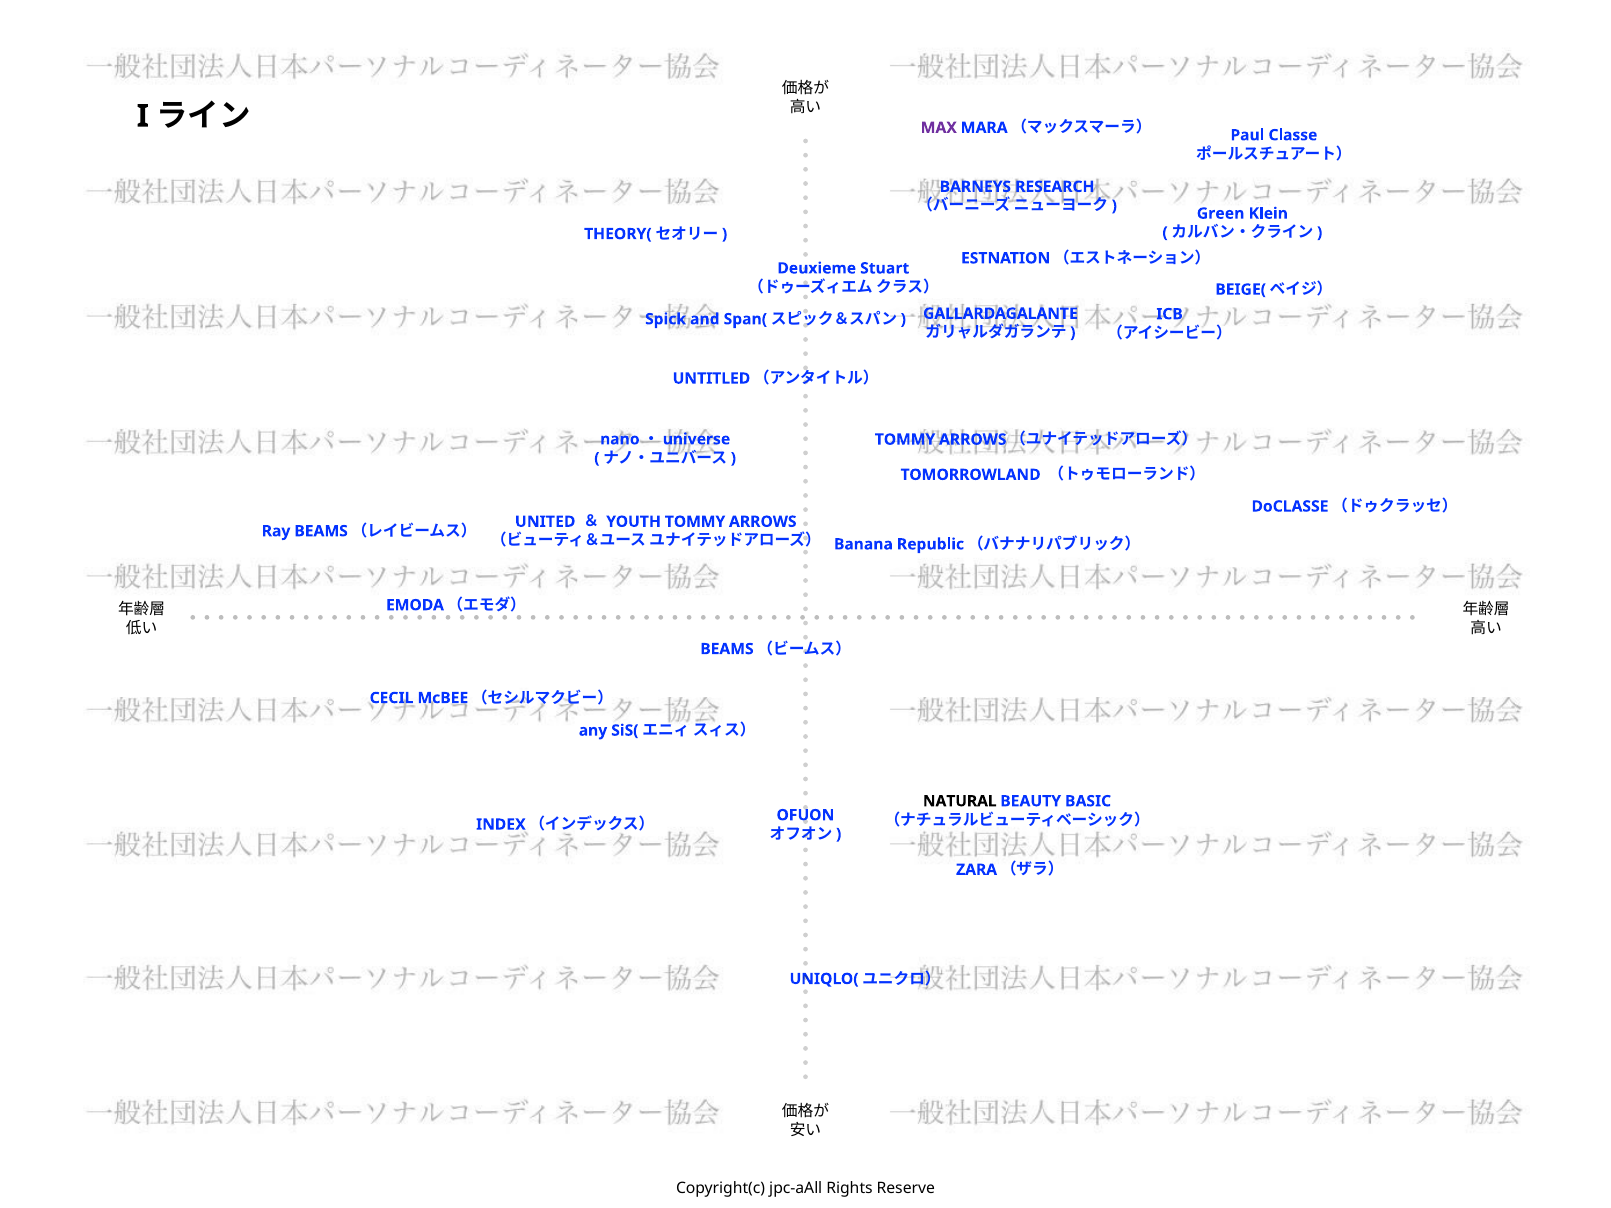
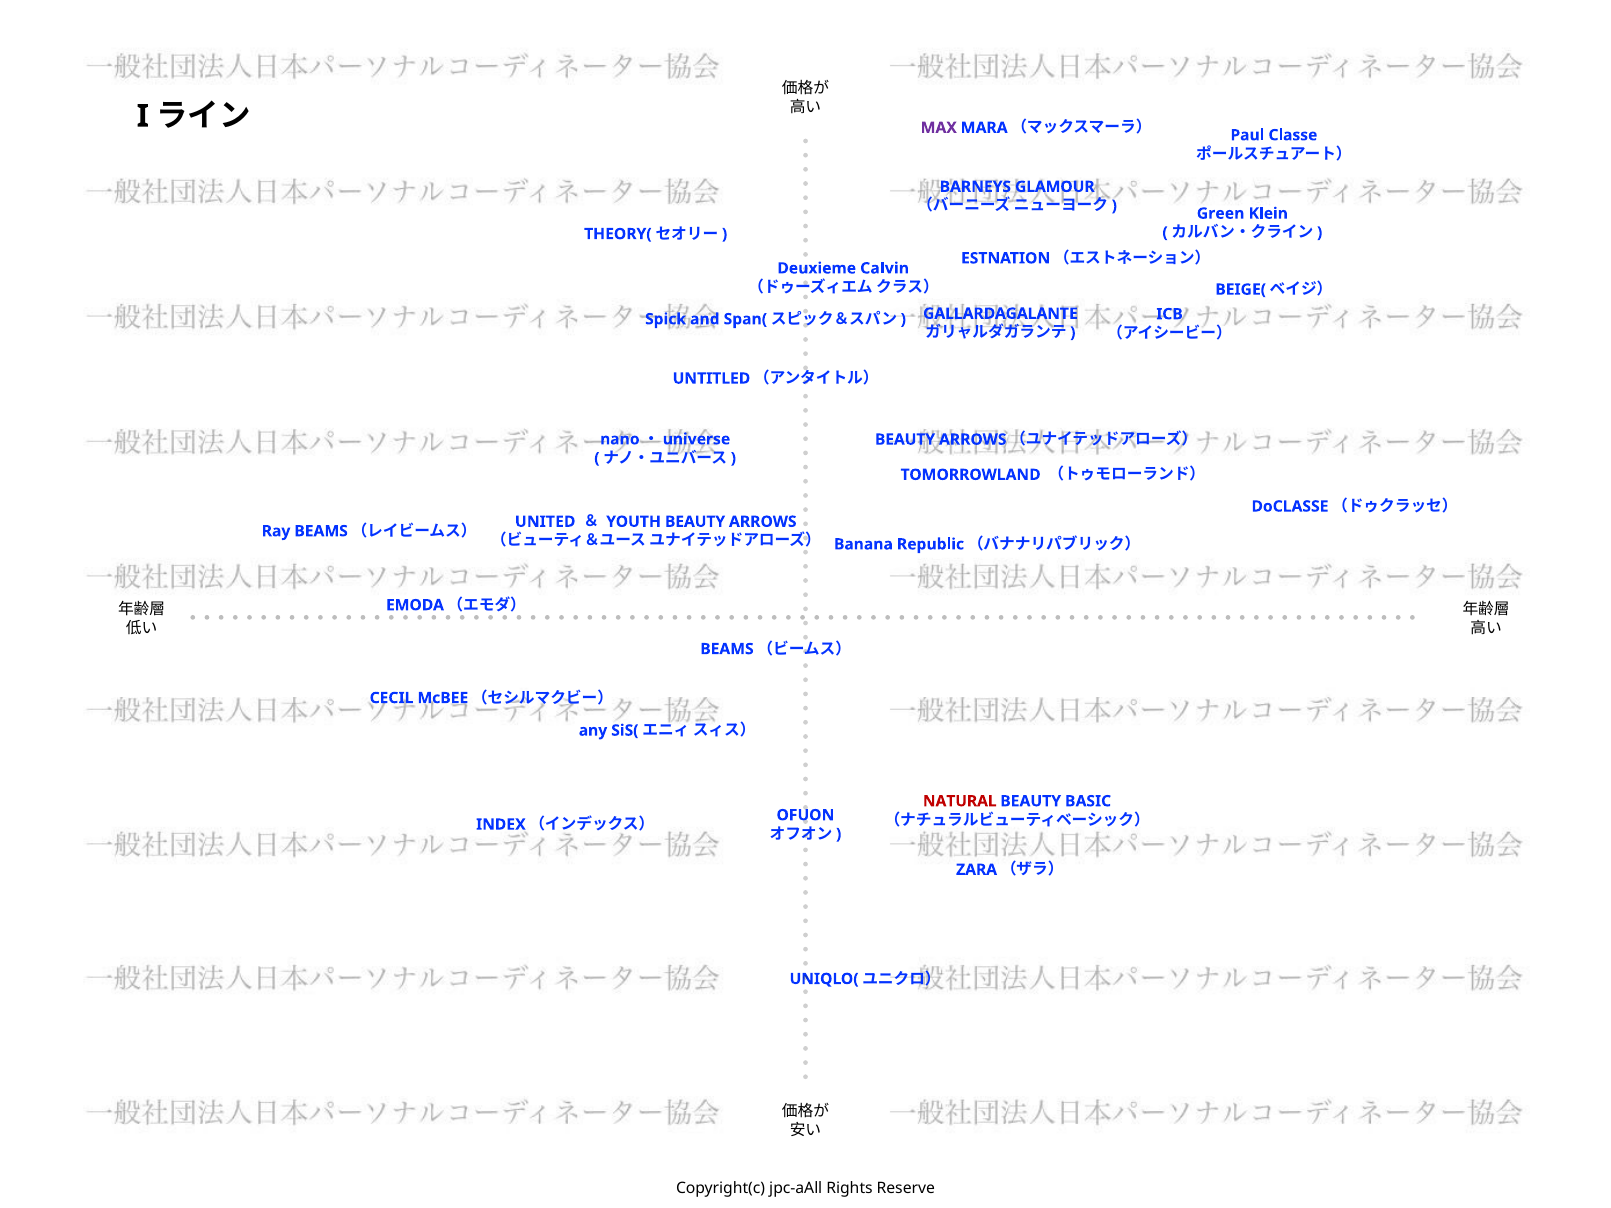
RESEARCH: RESEARCH -> GLAMOUR
Stuart: Stuart -> Calvin
TOMMY at (905, 440): TOMMY -> BEAUTY
YOUTH TOMMY: TOMMY -> BEAUTY
NATURAL colour: black -> red
